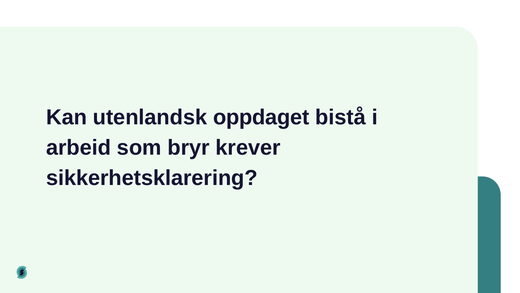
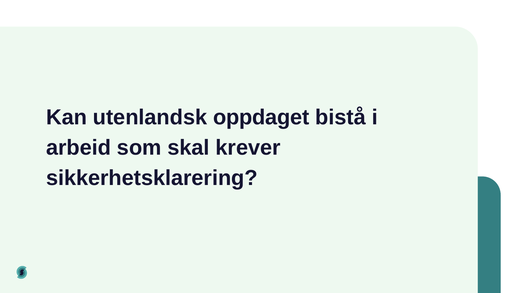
bryr: bryr -> skal
